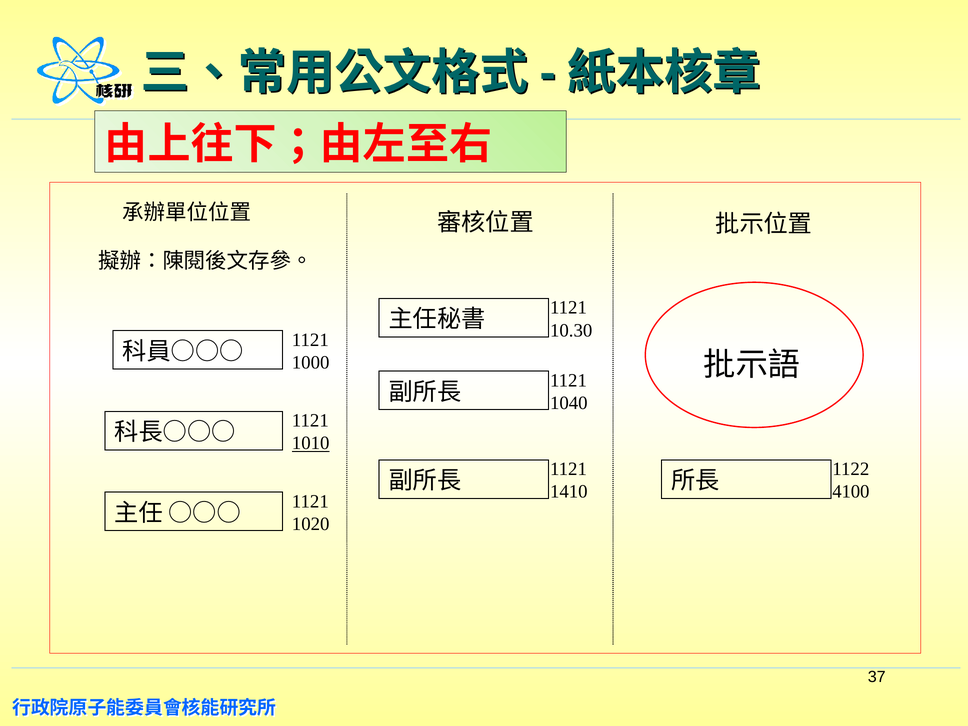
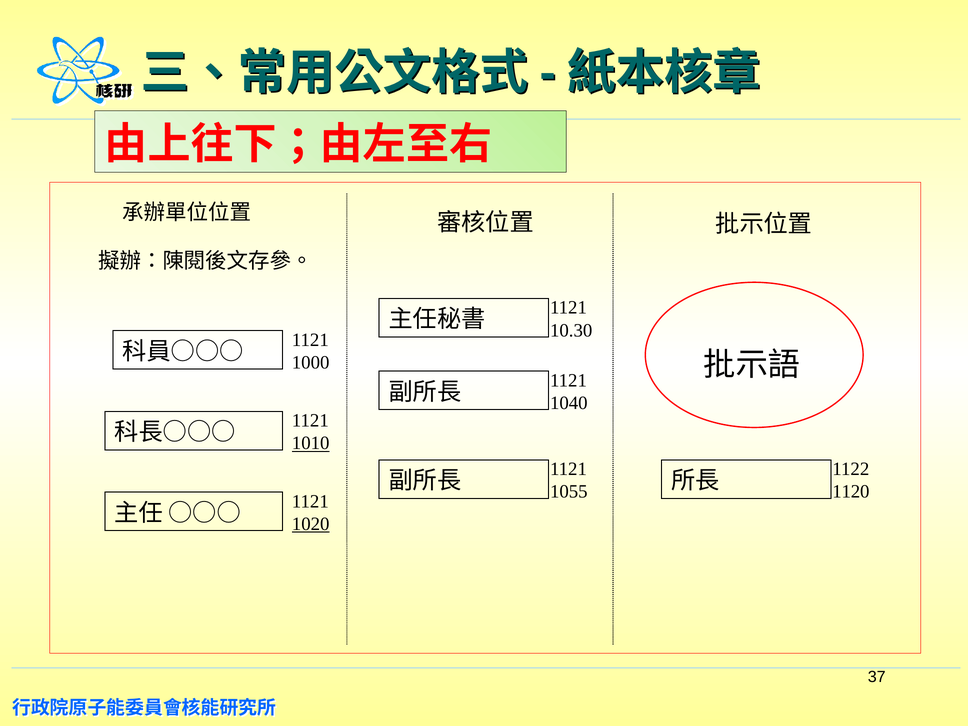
1410: 1410 -> 1055
4100: 4100 -> 1120
1020 underline: none -> present
